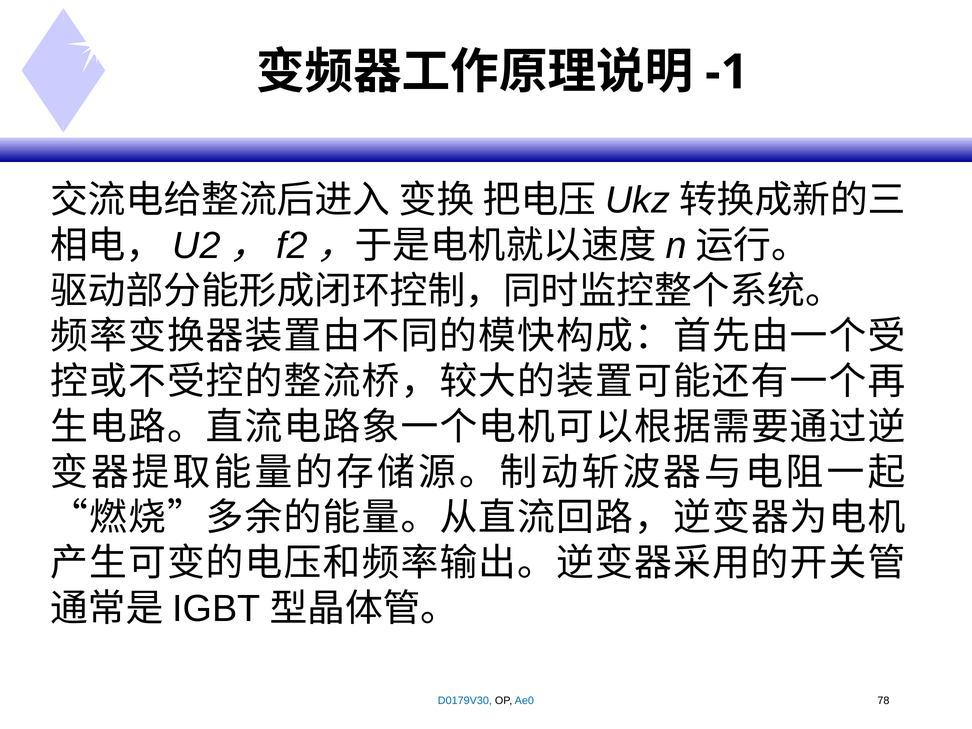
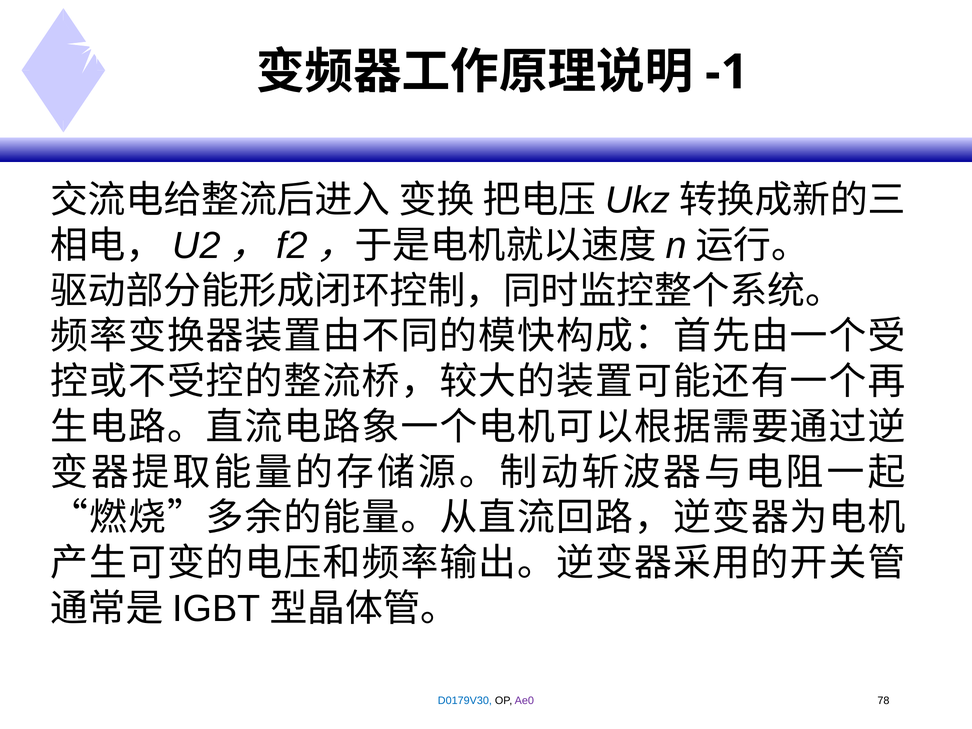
Ae0 colour: blue -> purple
